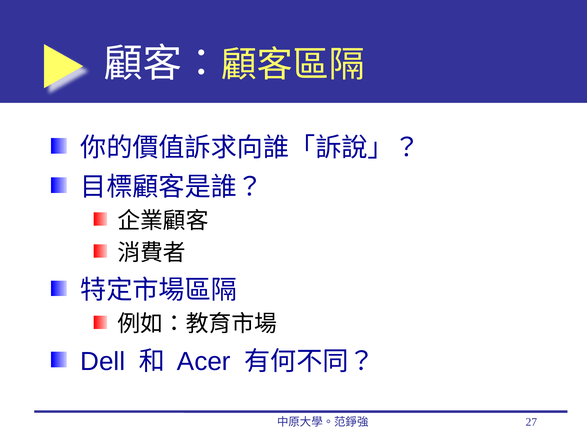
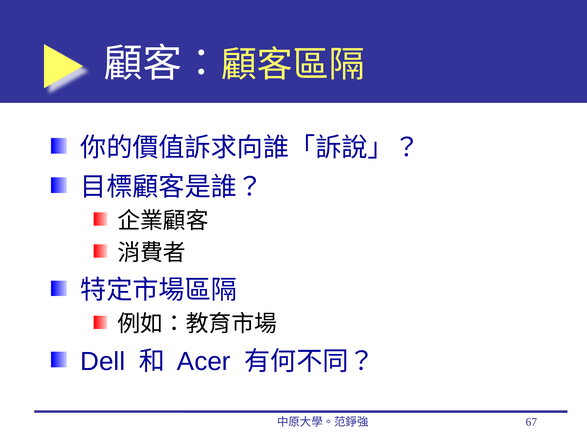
27: 27 -> 67
